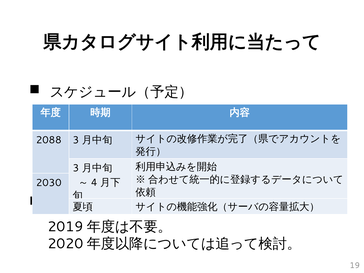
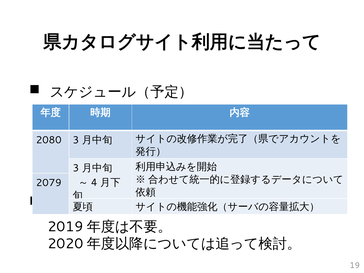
2088: 2088 -> 2080
2030: 2030 -> 2079
